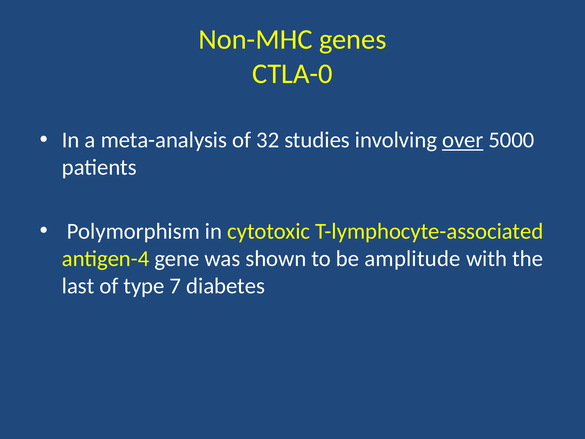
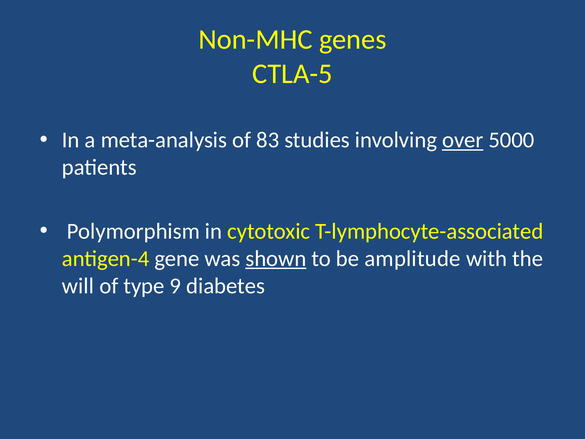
CTLA-0: CTLA-0 -> CTLA-5
32: 32 -> 83
shown underline: none -> present
last: last -> will
7: 7 -> 9
